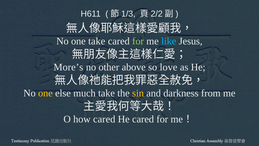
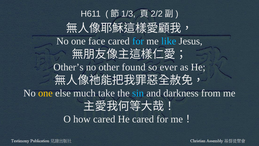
one take: take -> face
for at (138, 41) colour: light green -> light blue
More’s: More’s -> Other’s
above: above -> found
love: love -> ever
sin colour: yellow -> light blue
